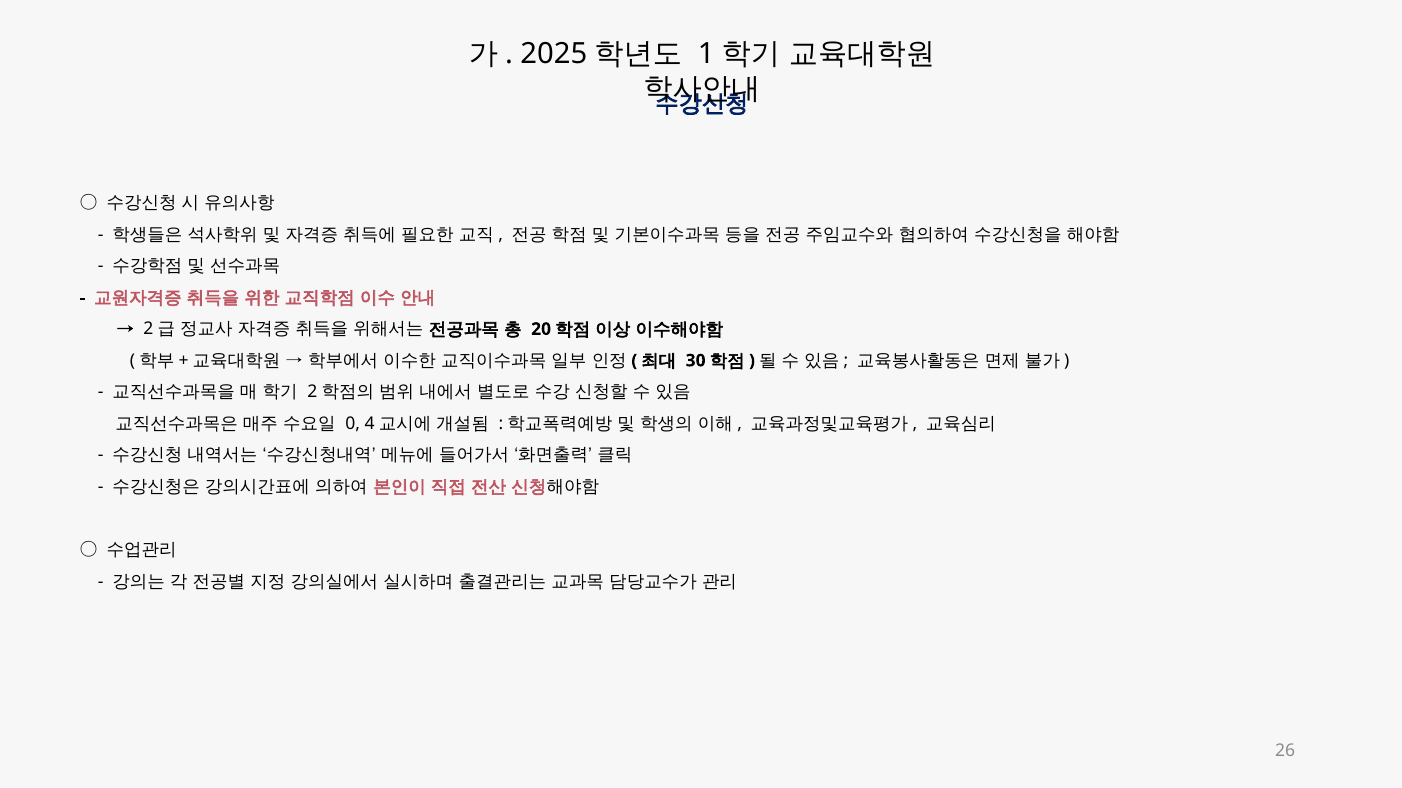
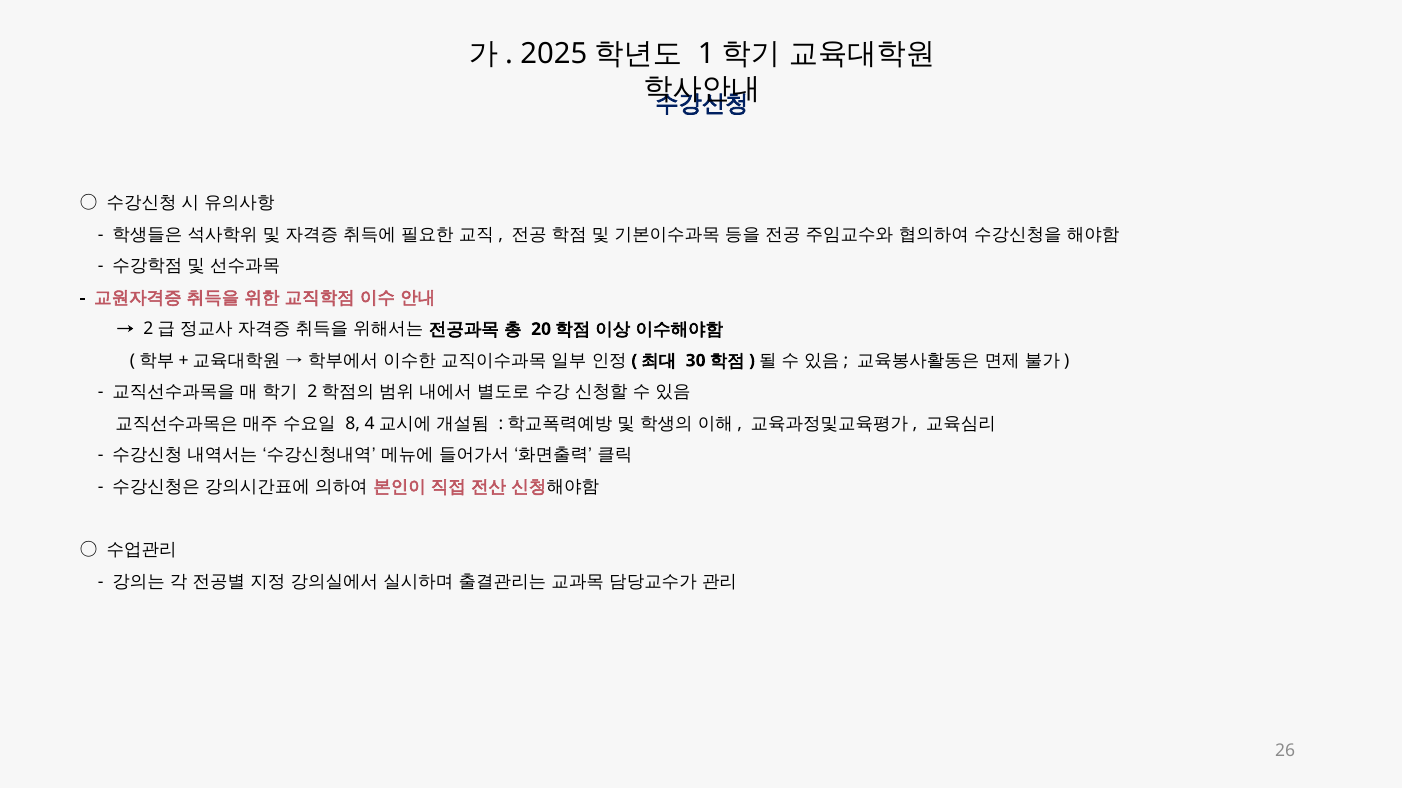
0: 0 -> 8
